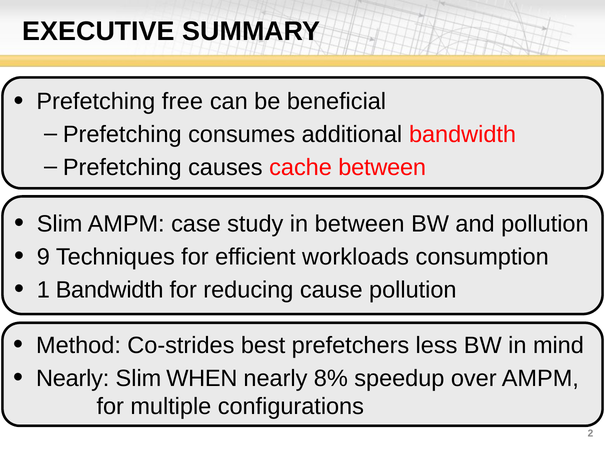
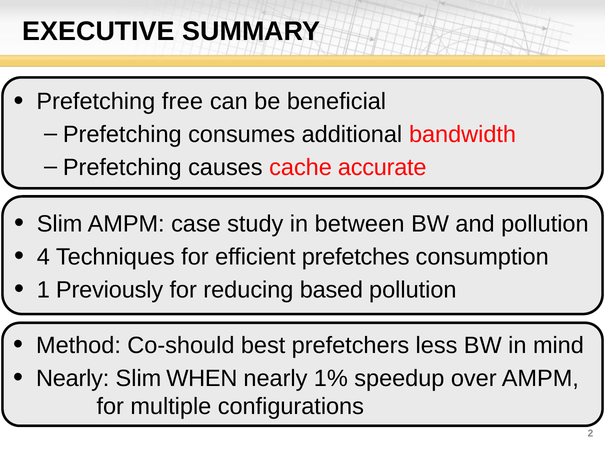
cache between: between -> accurate
9: 9 -> 4
workloads: workloads -> prefetches
1 Bandwidth: Bandwidth -> Previously
cause: cause -> based
Co-strides: Co-strides -> Co-should
8%: 8% -> 1%
